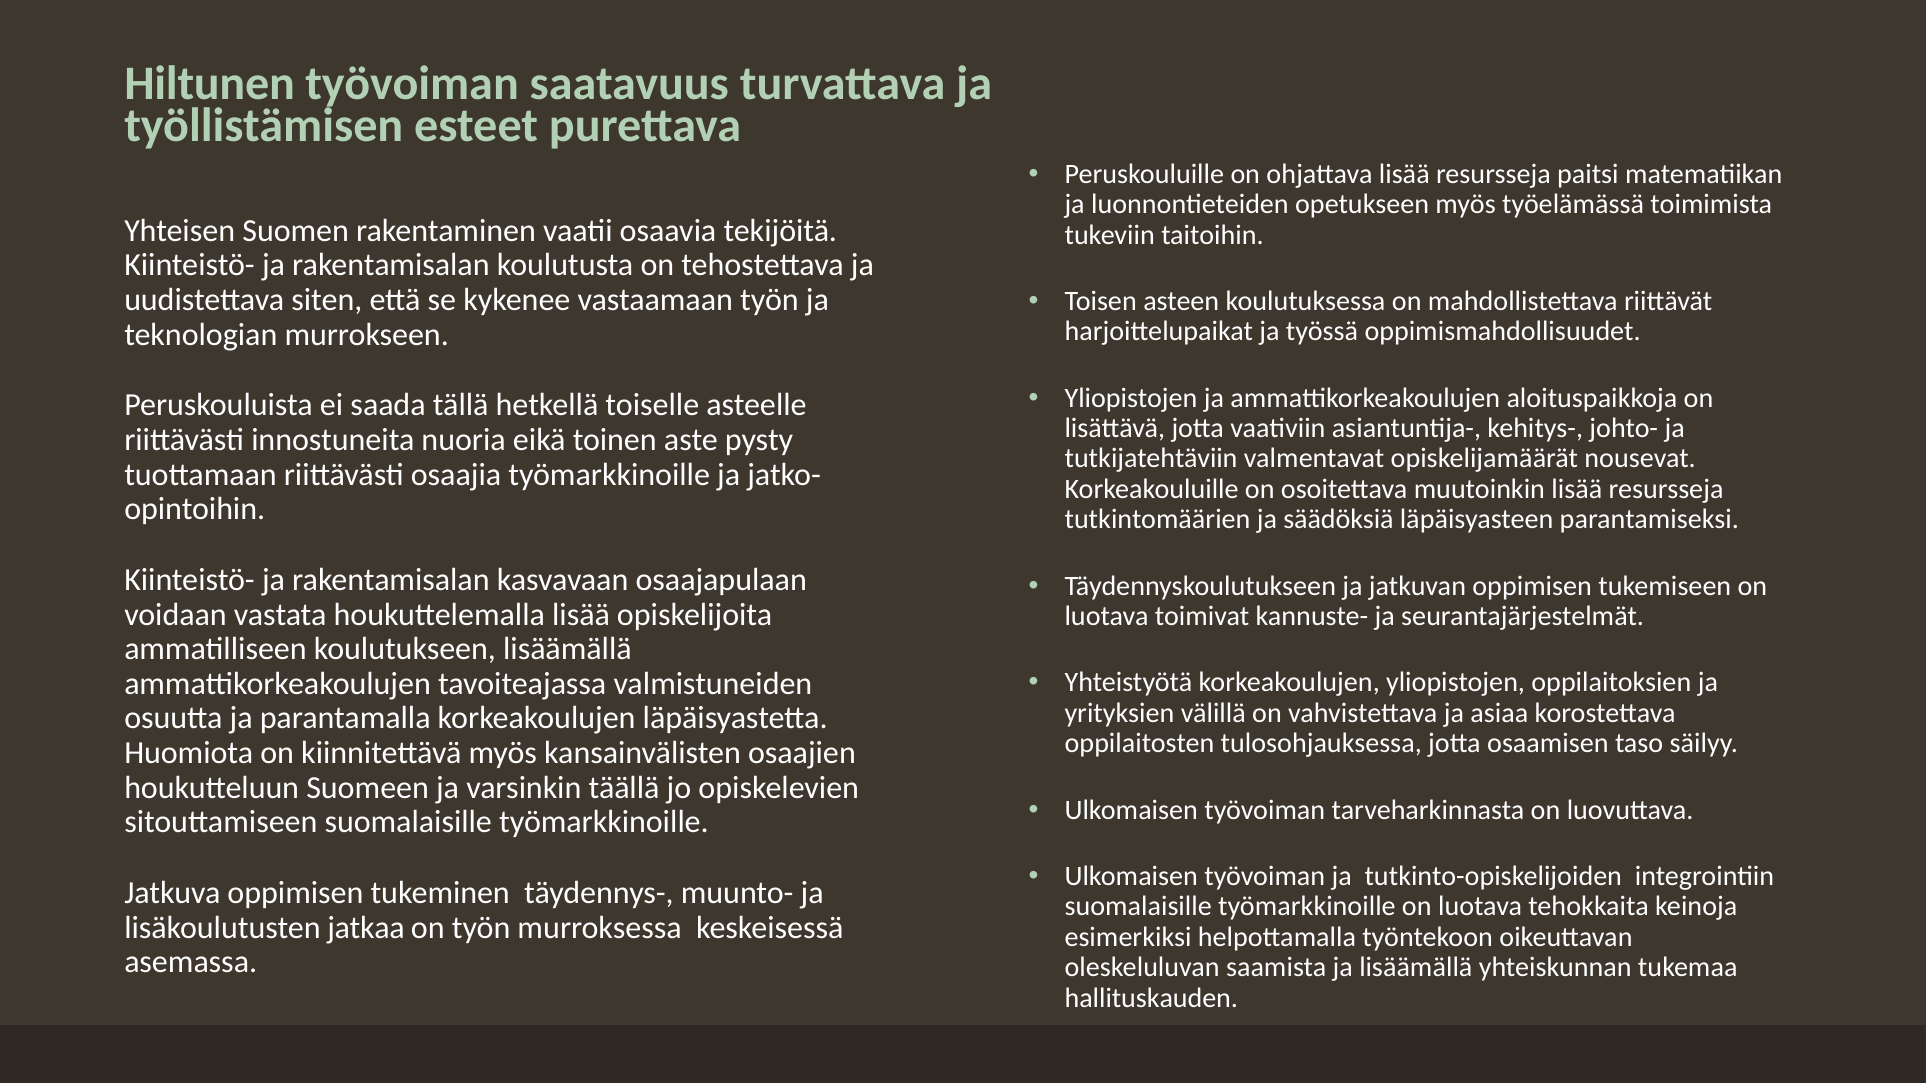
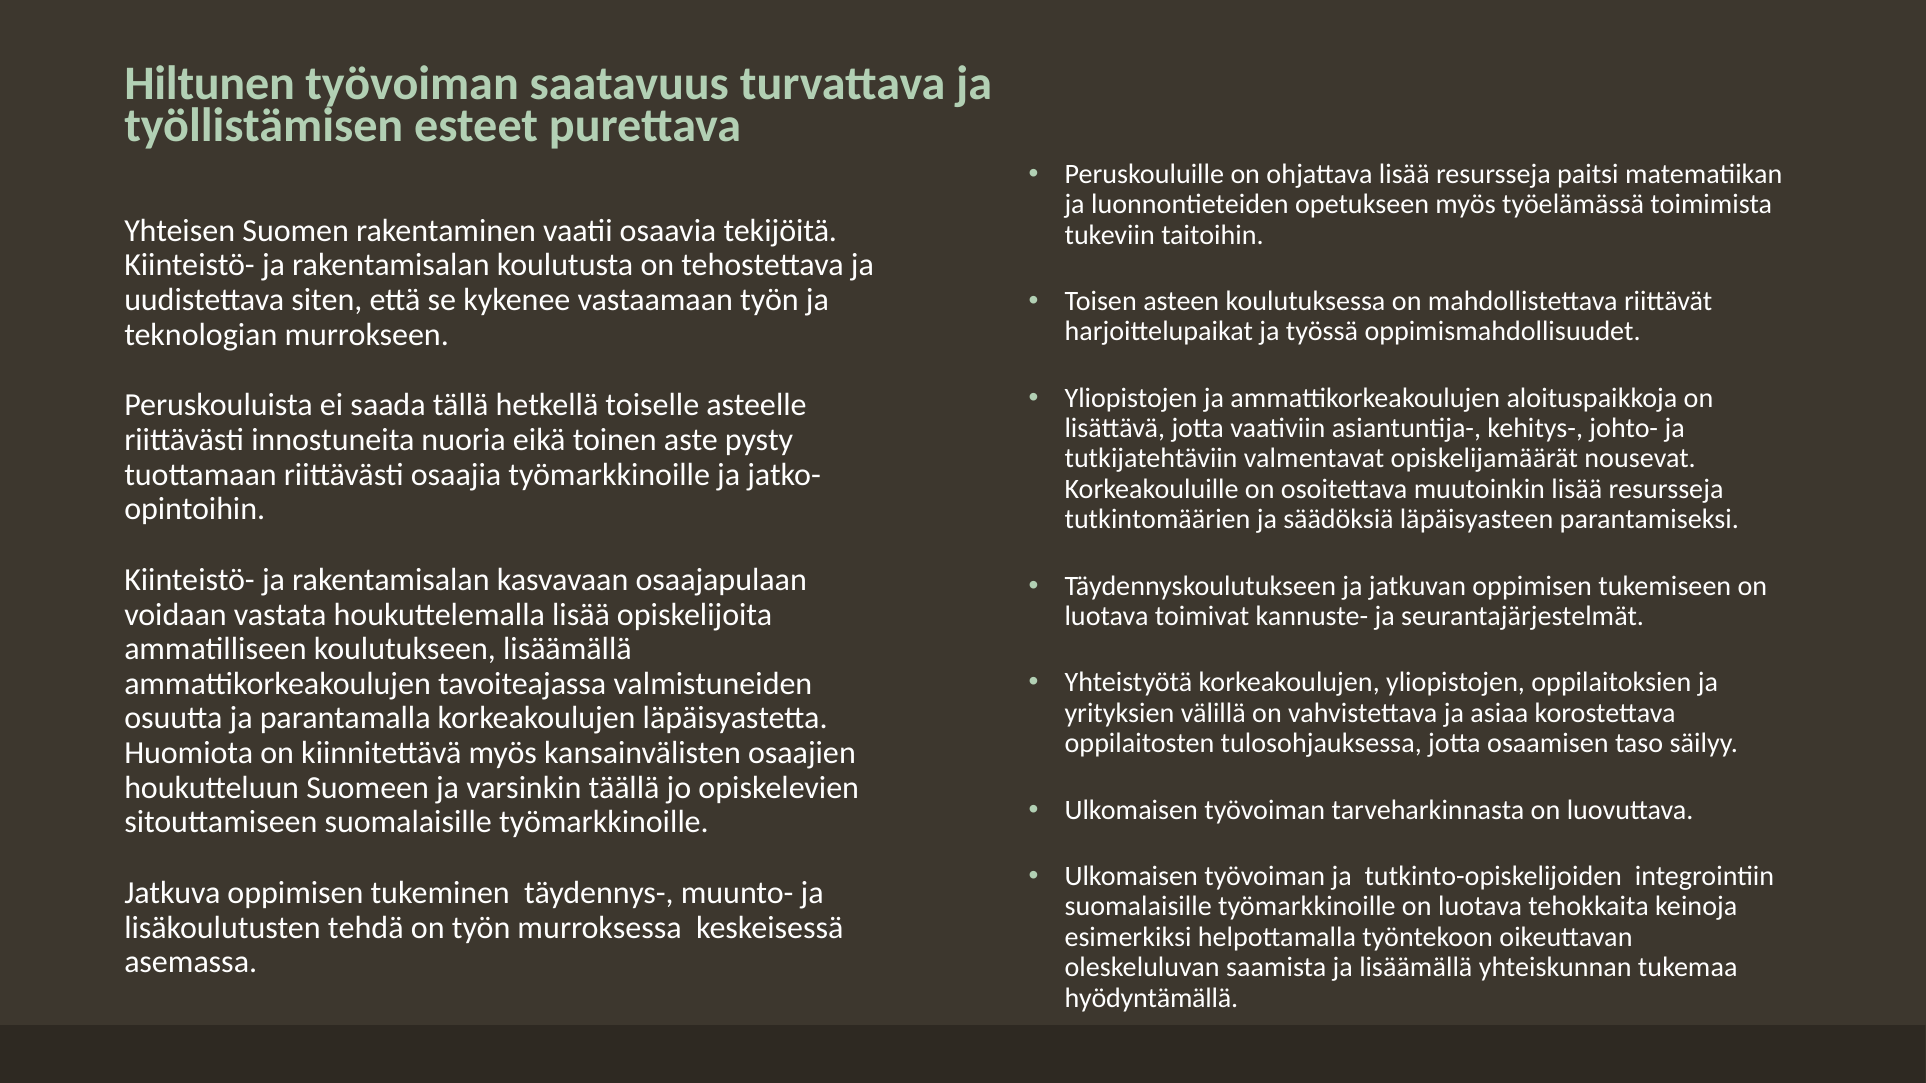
jatkaa: jatkaa -> tehdä
hallituskauden: hallituskauden -> hyödyntämällä
